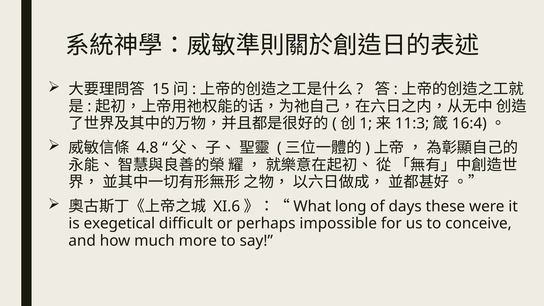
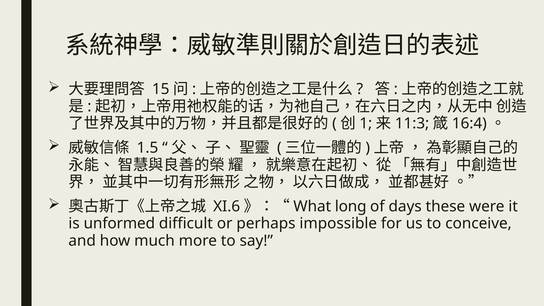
4.8: 4.8 -> 1.5
exegetical: exegetical -> unformed
